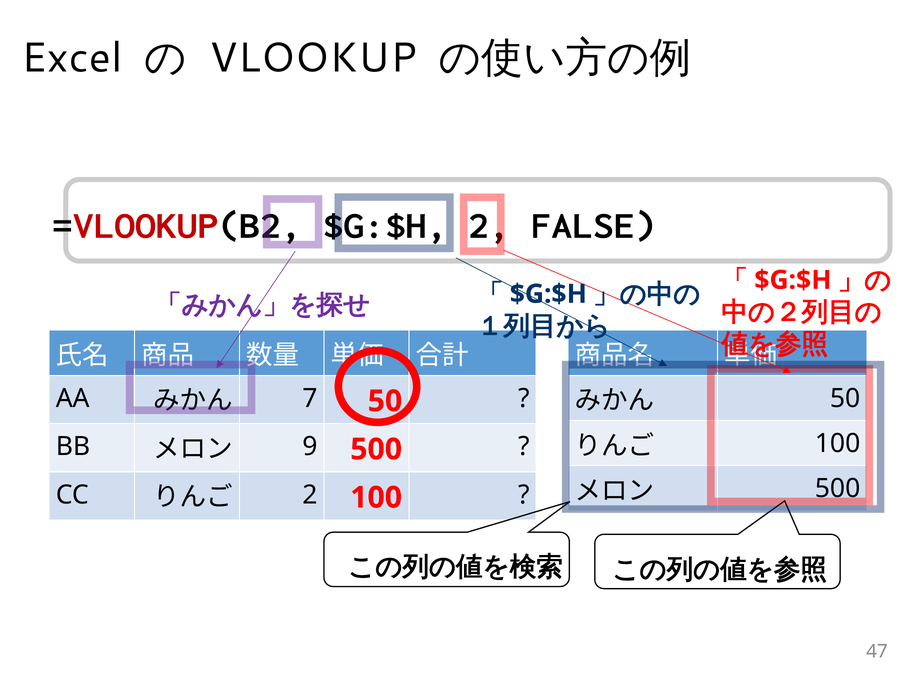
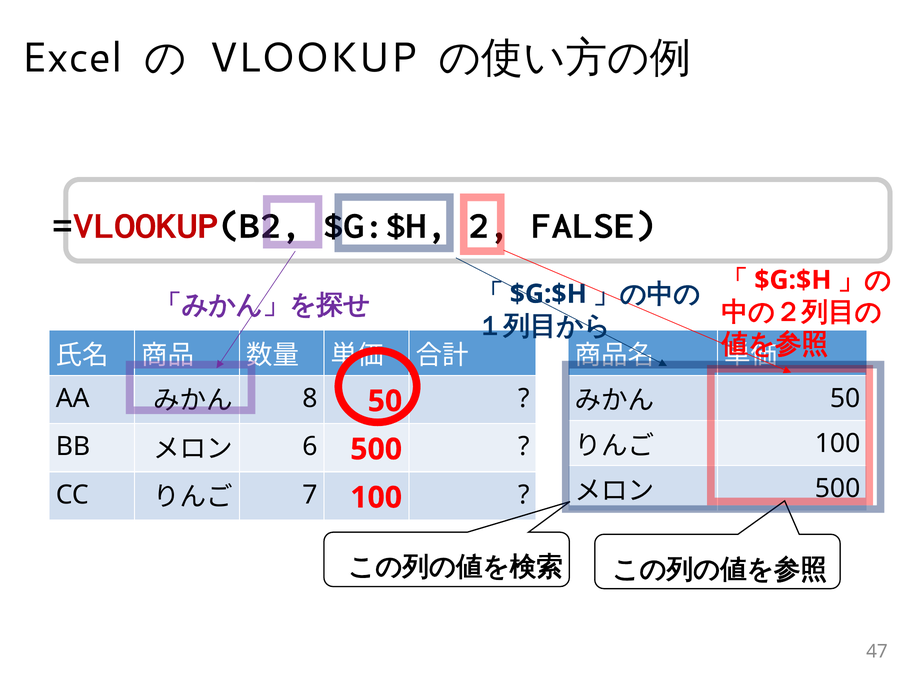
7: 7 -> 8
9: 9 -> 6
2 at (310, 495): 2 -> 7
